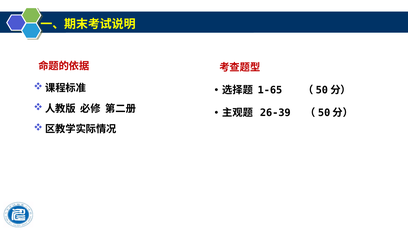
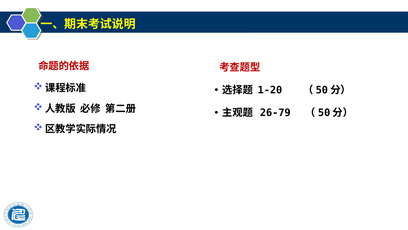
1-65: 1-65 -> 1-20
26-39: 26-39 -> 26-79
